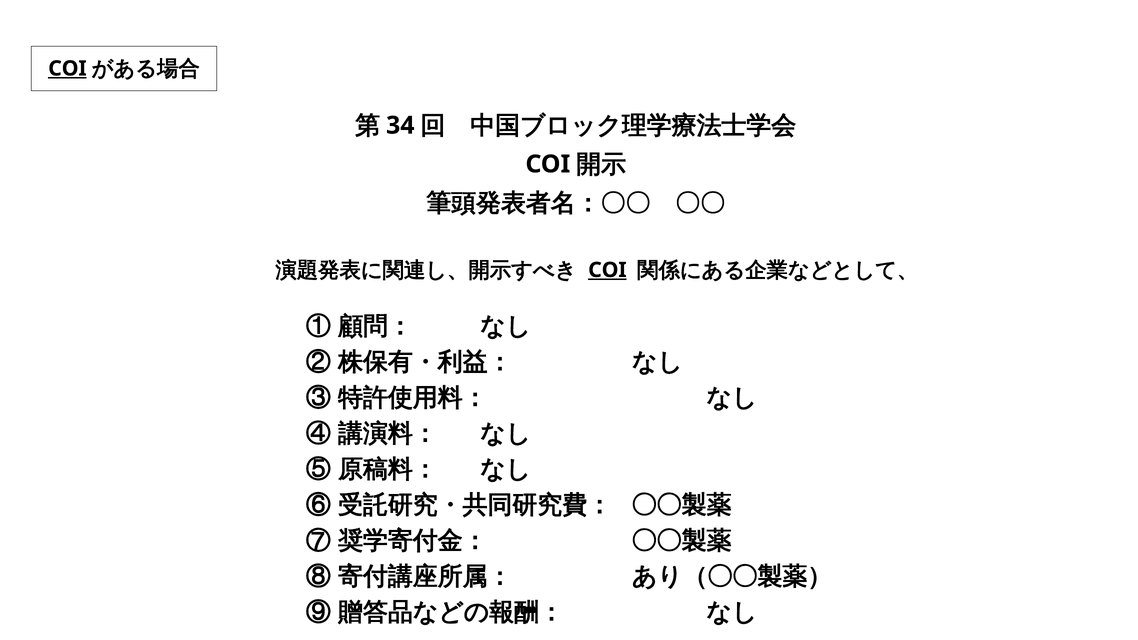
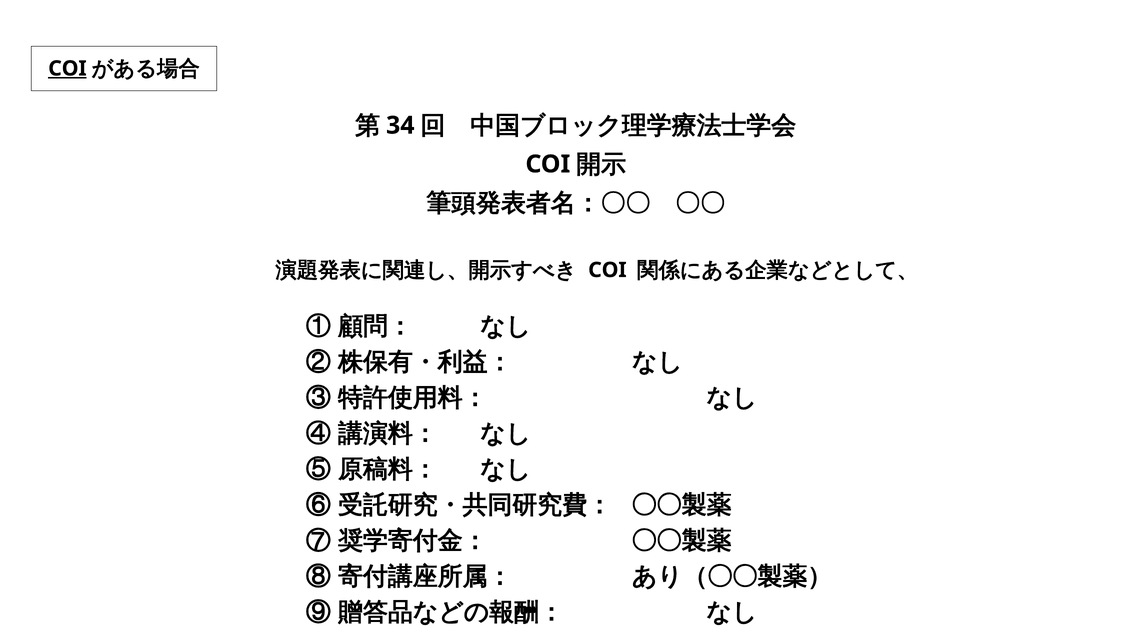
COI at (607, 270) underline: present -> none
